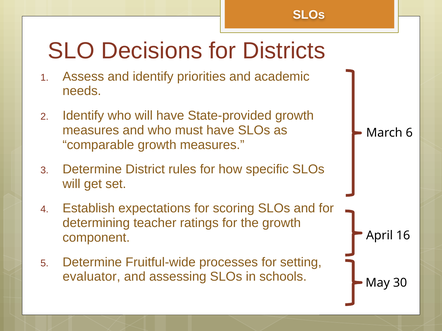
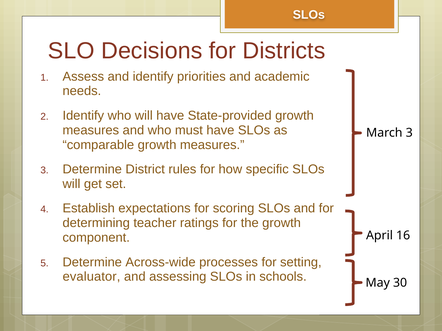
March 6: 6 -> 3
Fruitful-wide: Fruitful-wide -> Across-wide
